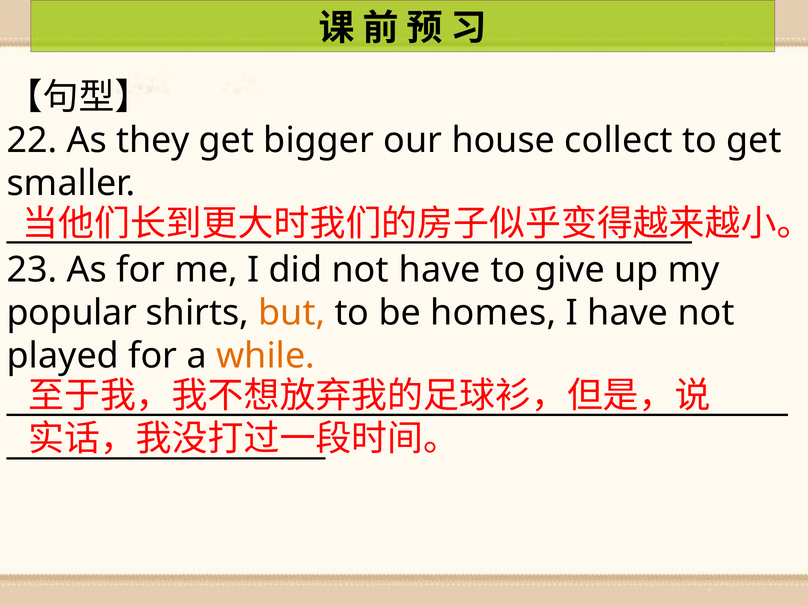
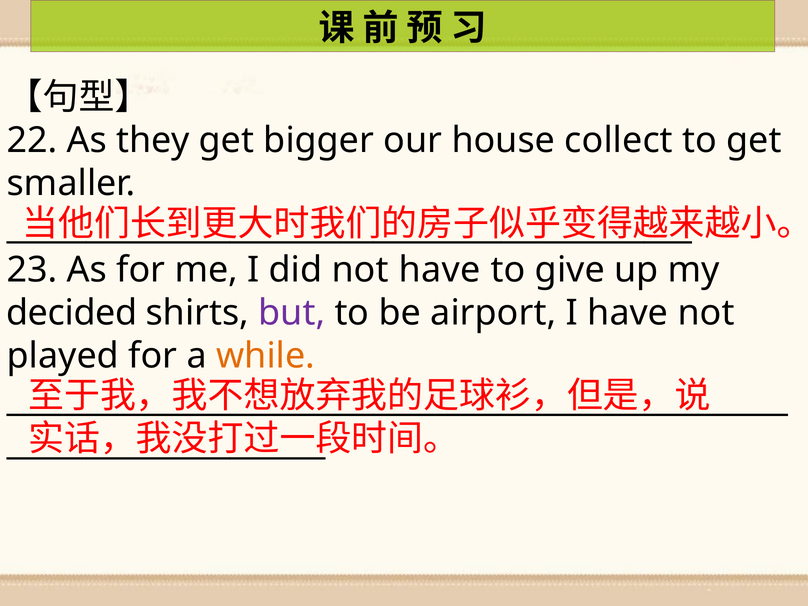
popular: popular -> decided
but colour: orange -> purple
homes: homes -> airport
